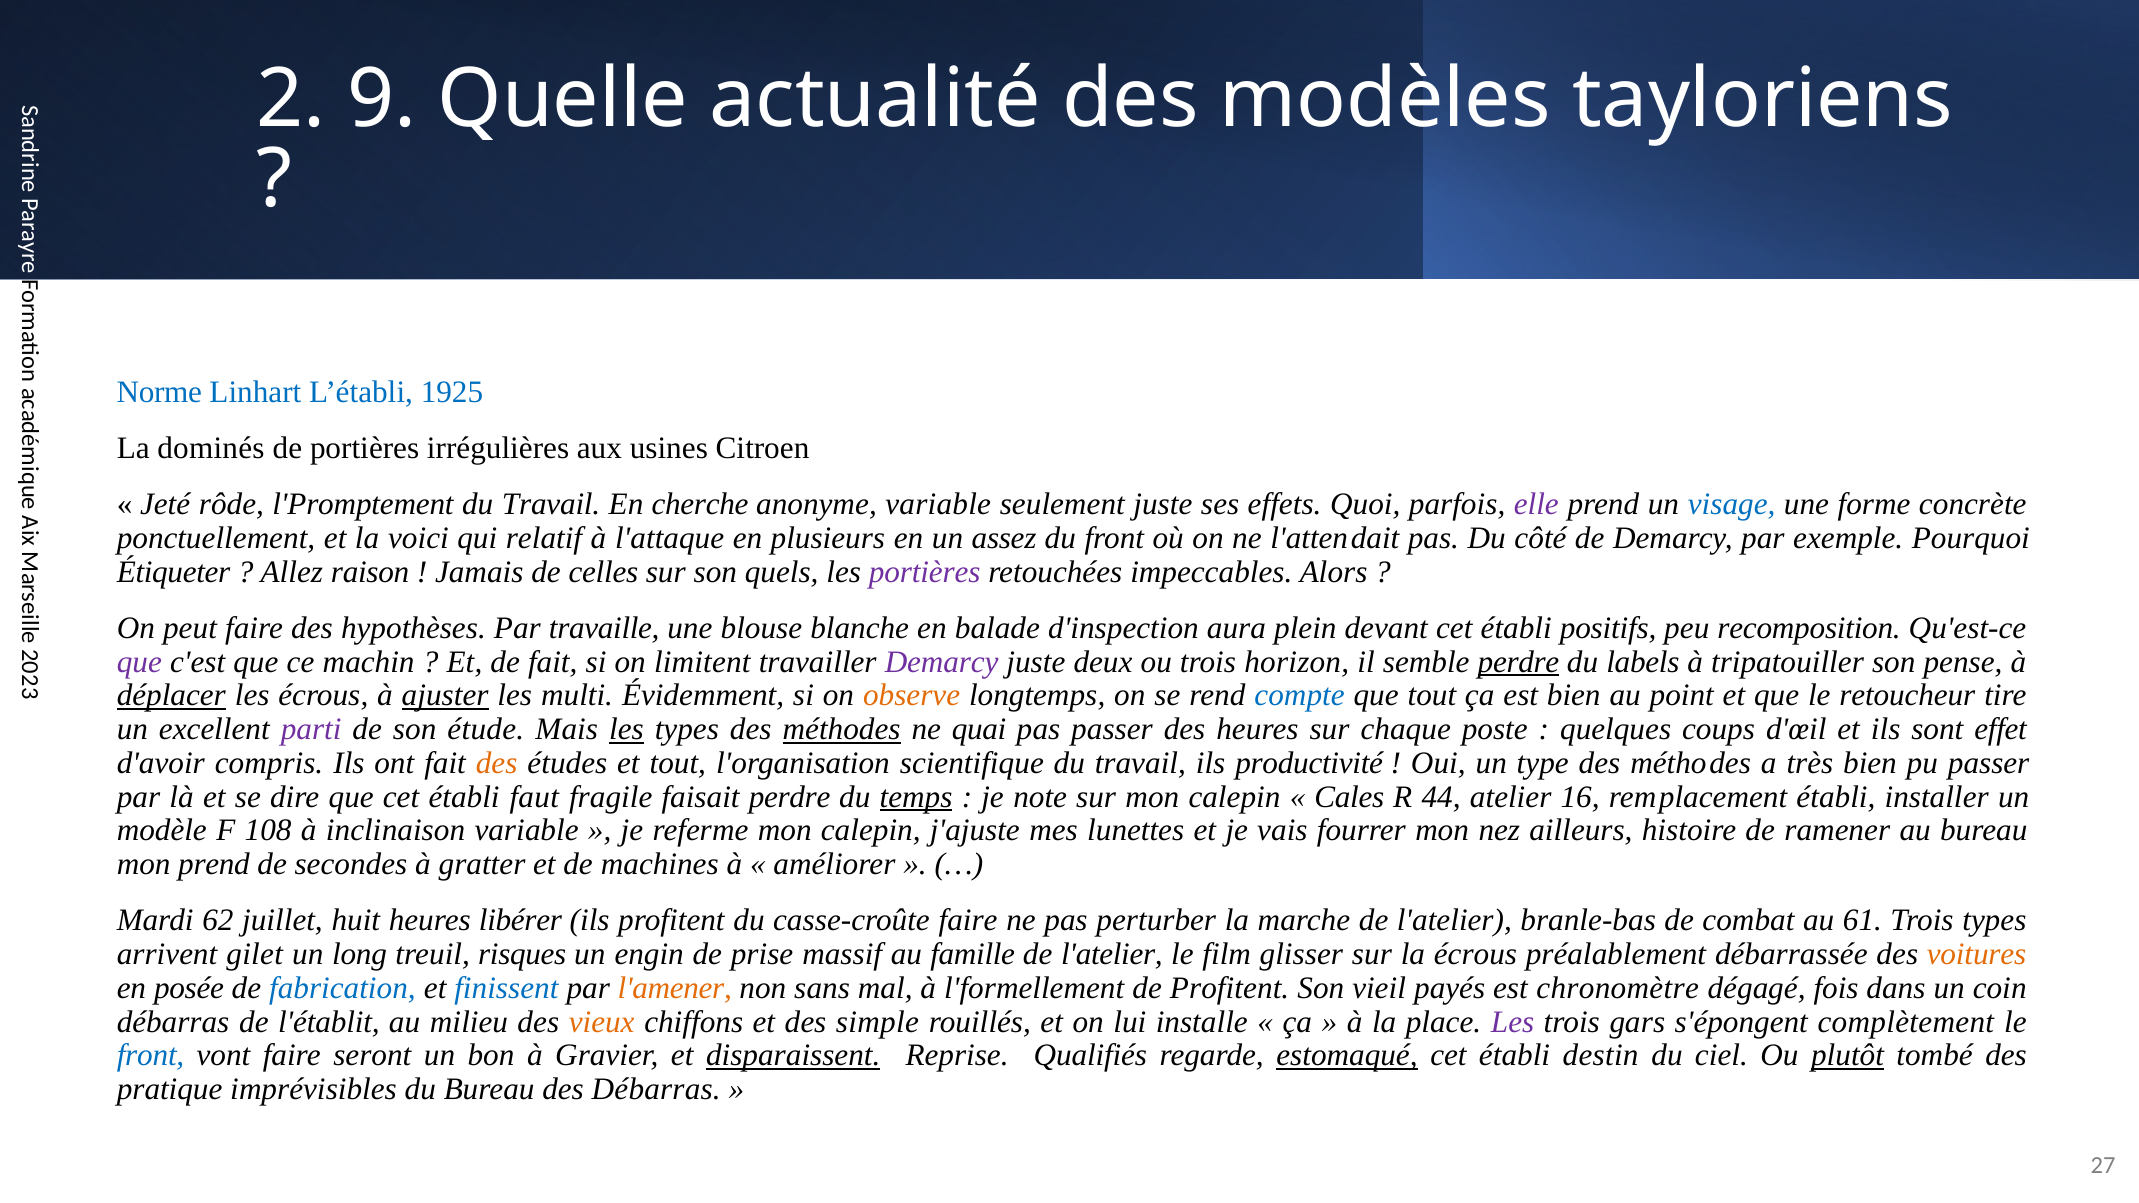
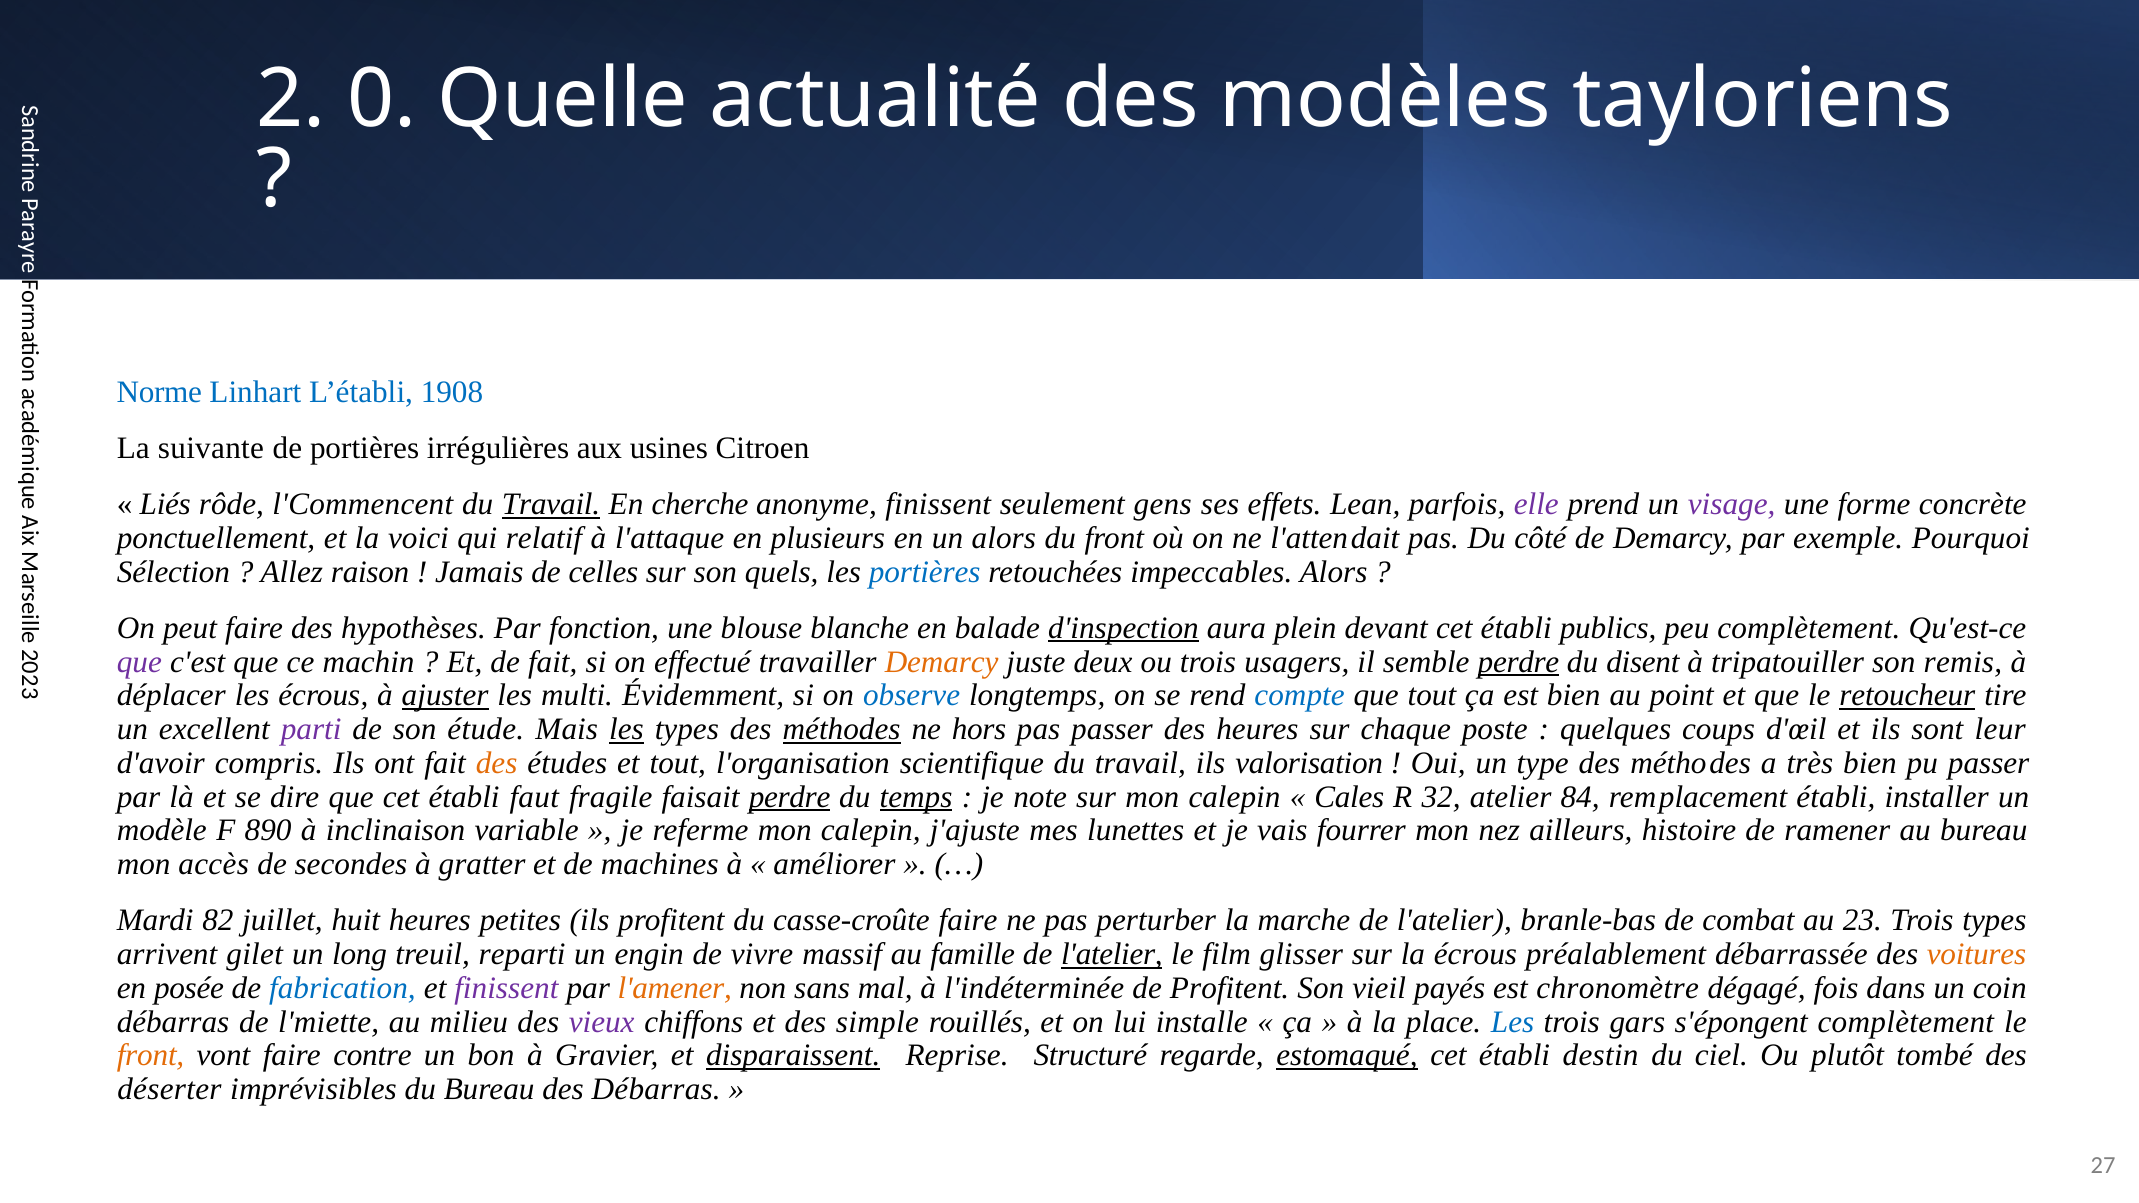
9 at (382, 99): 9 -> 0
1925: 1925 -> 1908
dominés: dominés -> suivante
Jeté: Jeté -> Liés
l'Promptement: l'Promptement -> l'Commencent
Travail at (551, 504) underline: none -> present
anonyme variable: variable -> finissent
seulement juste: juste -> gens
effets Quoi: Quoi -> Lean
visage colour: blue -> purple
un assez: assez -> alors
Étiqueter: Étiqueter -> Sélection
portières at (925, 572) colour: purple -> blue
travaille: travaille -> fonction
d'inspection underline: none -> present
positifs: positifs -> publics
peu recomposition: recomposition -> complètement
limitent: limitent -> effectué
Demarcy at (942, 662) colour: purple -> orange
horizon: horizon -> usagers
labels: labels -> disent
pense: pense -> remis
déplacer underline: present -> none
observe colour: orange -> blue
retoucheur underline: none -> present
quai: quai -> hors
effet: effet -> leur
productivité: productivité -> valorisation
perdre at (790, 797) underline: none -> present
44: 44 -> 32
16: 16 -> 84
108: 108 -> 890
mon prend: prend -> accès
62: 62 -> 82
libérer: libérer -> petites
61: 61 -> 23
risques: risques -> reparti
prise: prise -> vivre
l'atelier at (1112, 954) underline: none -> present
finissent at (506, 988) colour: blue -> purple
l'formellement: l'formellement -> l'indéterminée
l'établit: l'établit -> l'miette
vieux colour: orange -> purple
Les at (1513, 1022) colour: purple -> blue
front at (151, 1056) colour: blue -> orange
seront: seront -> contre
Qualifiés: Qualifiés -> Structuré
plutôt underline: present -> none
pratique: pratique -> déserter
